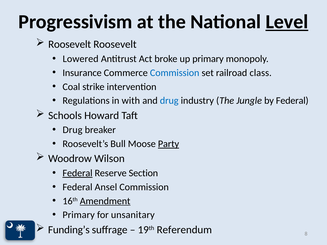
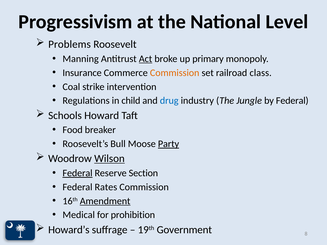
Level underline: present -> none
Roosevelt at (70, 44): Roosevelt -> Problems
Lowered: Lowered -> Manning
Act underline: none -> present
Commission at (175, 73) colour: blue -> orange
with: with -> child
Drug at (73, 130): Drug -> Food
Wilson underline: none -> present
Ansel: Ansel -> Rates
Primary at (79, 215): Primary -> Medical
unsanitary: unsanitary -> prohibition
Funding’s: Funding’s -> Howard’s
Referendum: Referendum -> Government
